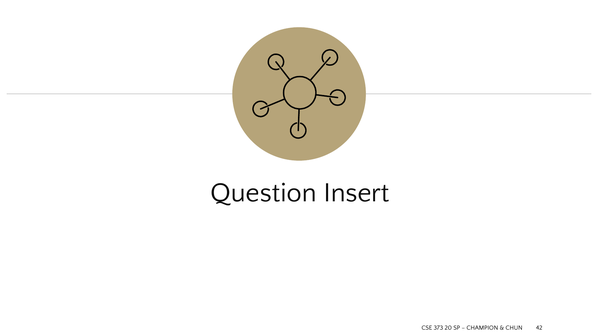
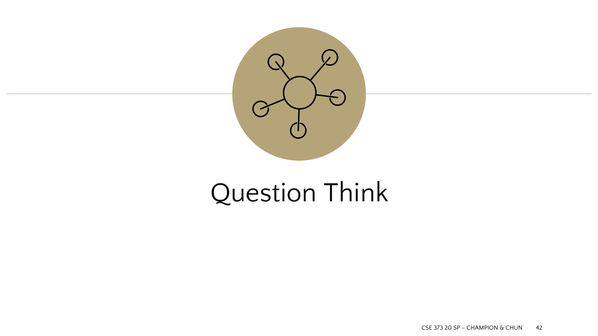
Insert: Insert -> Think
